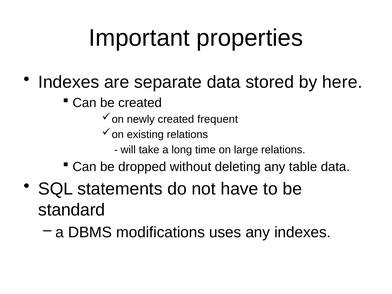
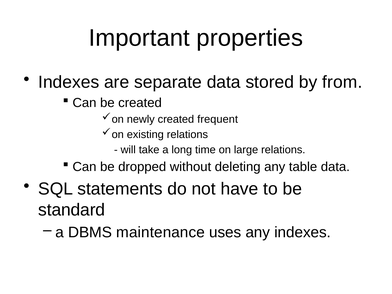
here: here -> from
modifications: modifications -> maintenance
